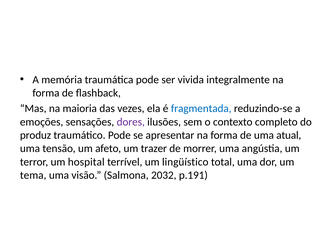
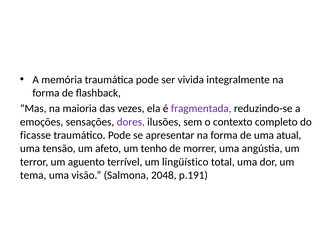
fragmentada colour: blue -> purple
produz: produz -> ficasse
trazer: trazer -> tenho
hospital: hospital -> aguento
2032: 2032 -> 2048
